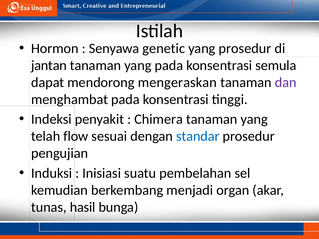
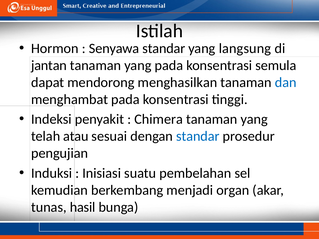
Senyawa genetic: genetic -> standar
yang prosedur: prosedur -> langsung
mengeraskan: mengeraskan -> menghasilkan
dan colour: purple -> blue
flow: flow -> atau
